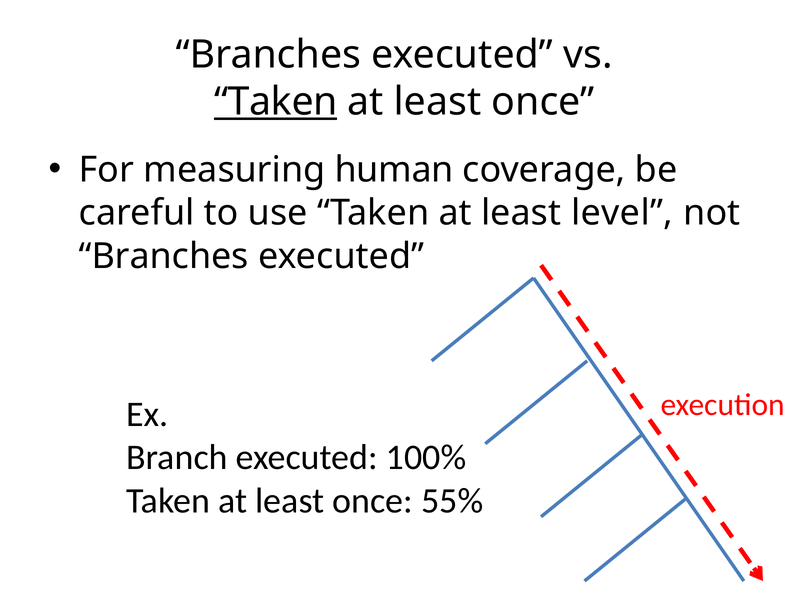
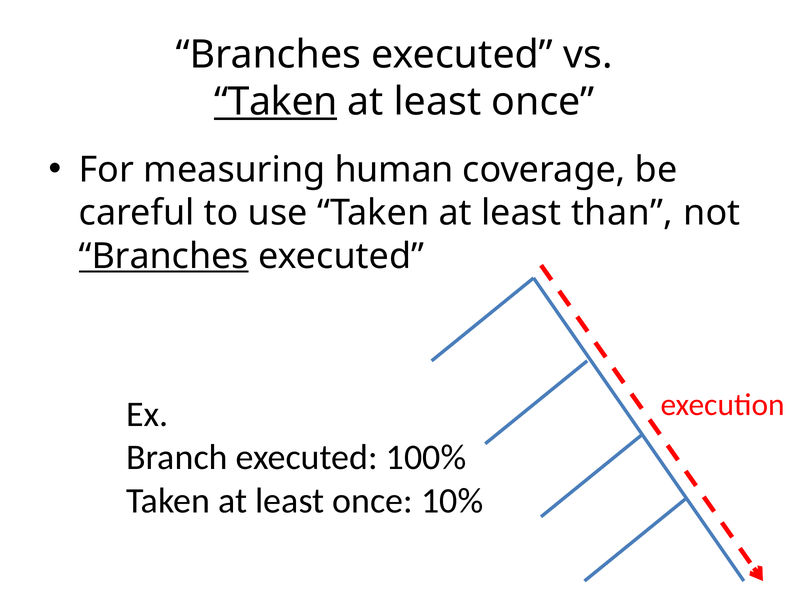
level: level -> than
Branches at (164, 256) underline: none -> present
55%: 55% -> 10%
